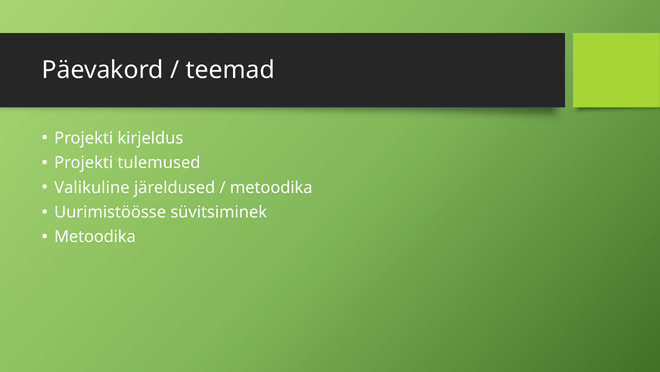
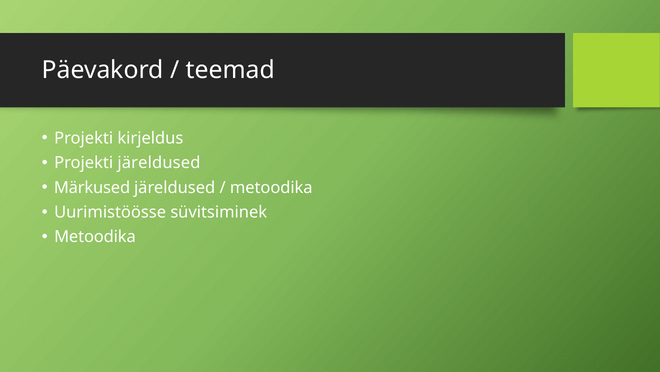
Projekti tulemused: tulemused -> järeldused
Valikuline: Valikuline -> Märkused
